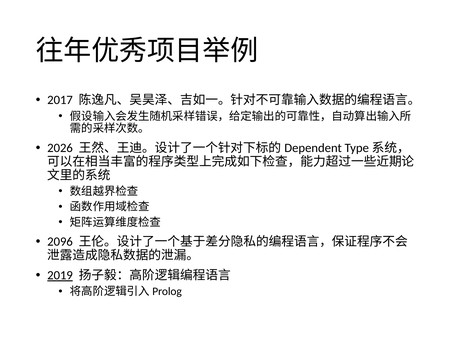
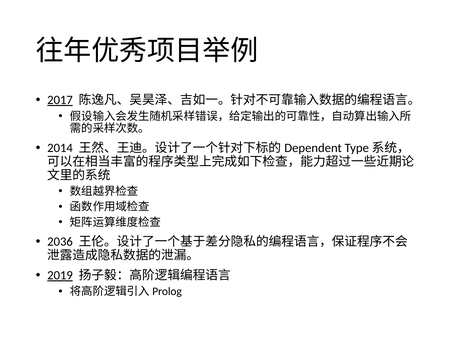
2017 underline: none -> present
2026: 2026 -> 2014
2096: 2096 -> 2036
